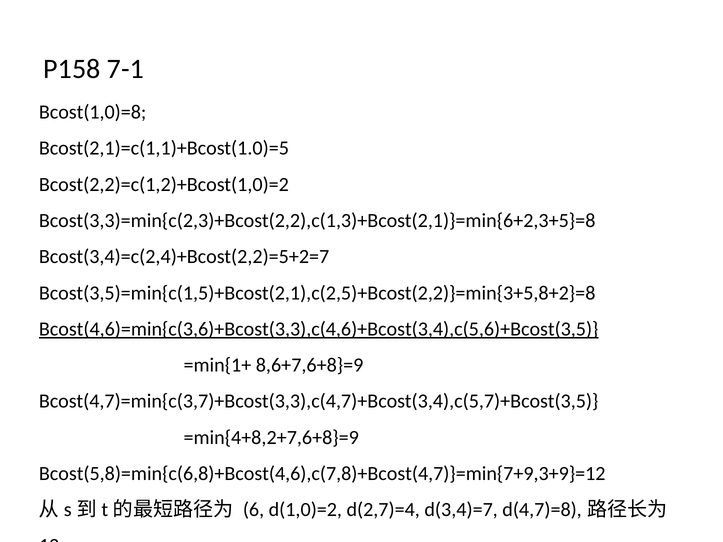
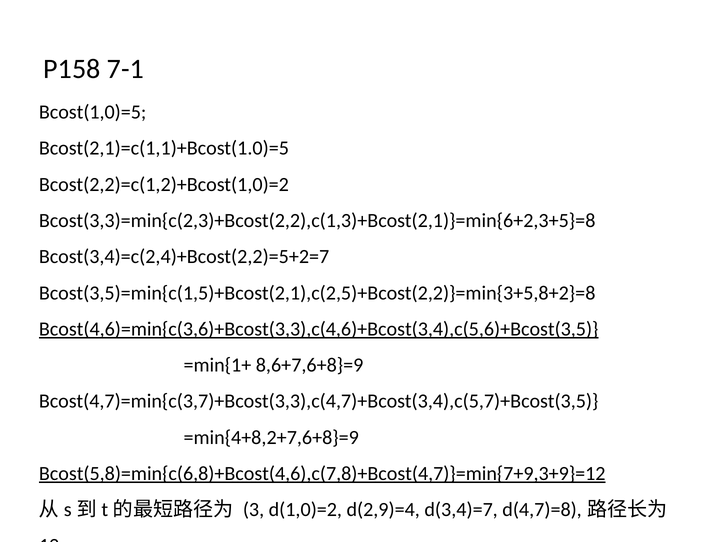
Bcost(1,0)=8: Bcost(1,0)=8 -> Bcost(1,0)=5
Bcost(5,8)=min{c(6,8)+Bcost(4,6),c(7,8)+Bcost(4,7)}=min{7+9,3+9}=12 underline: none -> present
6: 6 -> 3
d(2,7)=4: d(2,7)=4 -> d(2,9)=4
